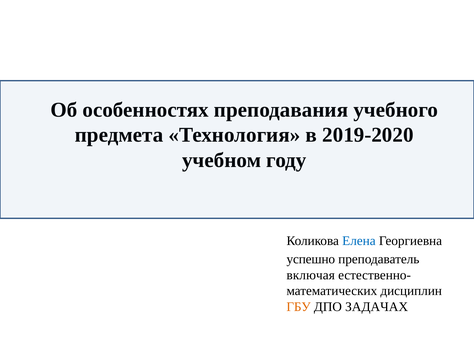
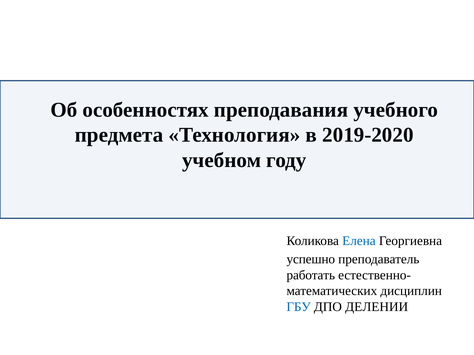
включая: включая -> работать
ГБУ colour: orange -> blue
ЗАДАЧАХ: ЗАДАЧАХ -> ДЕЛЕНИИ
